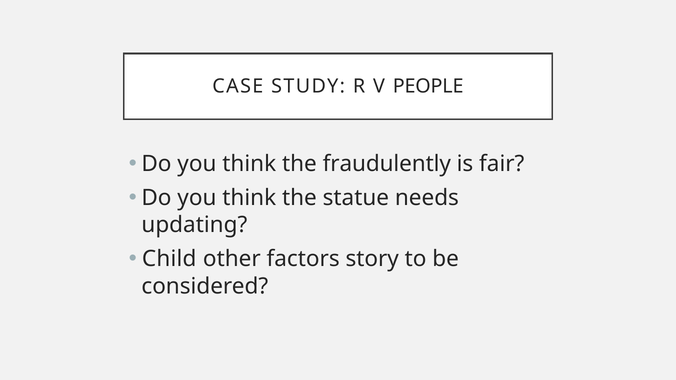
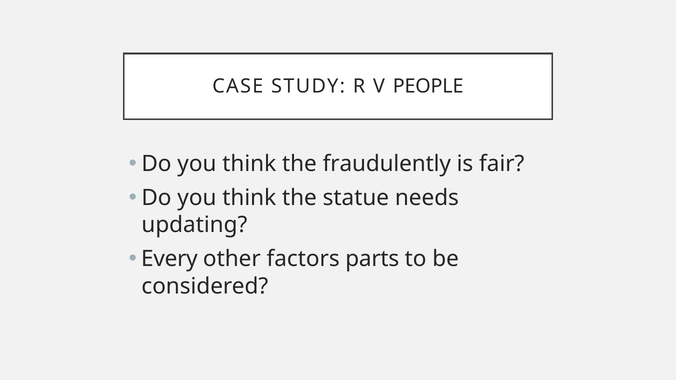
Child: Child -> Every
story: story -> parts
